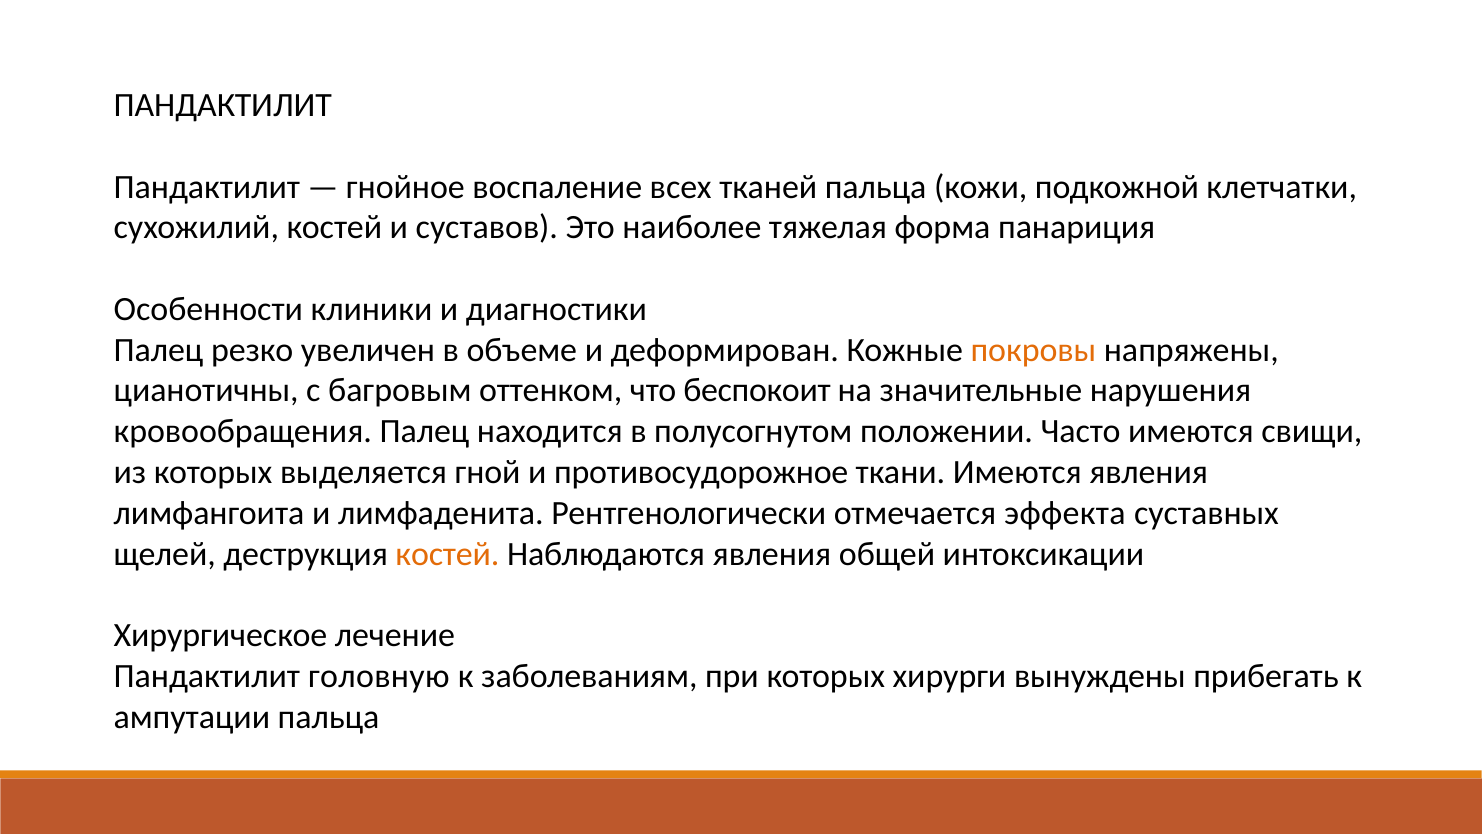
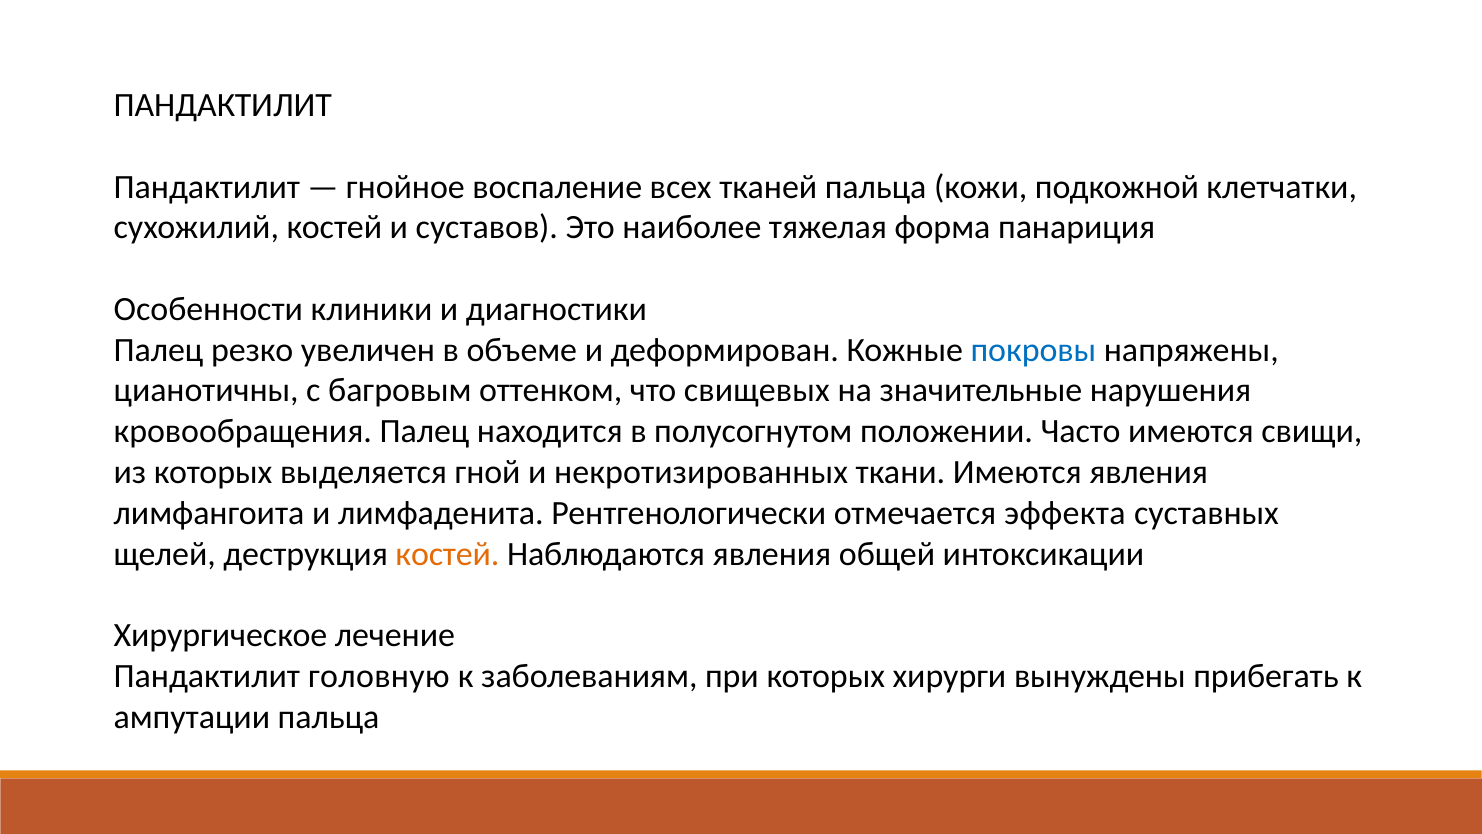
покровы colour: orange -> blue
беспокоит: беспокоит -> свищевых
противосудорожное: противосудорожное -> некротизированных
